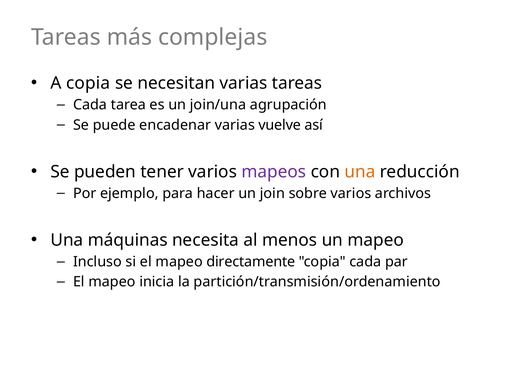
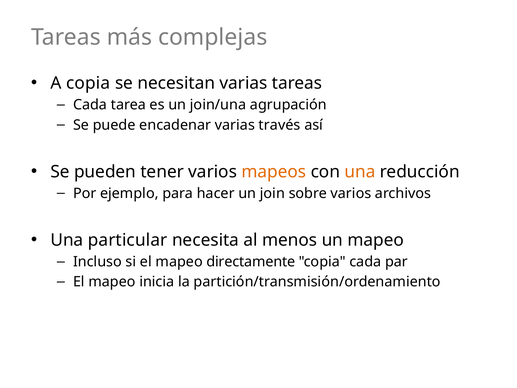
vuelve: vuelve -> través
mapeos colour: purple -> orange
máquinas: máquinas -> particular
